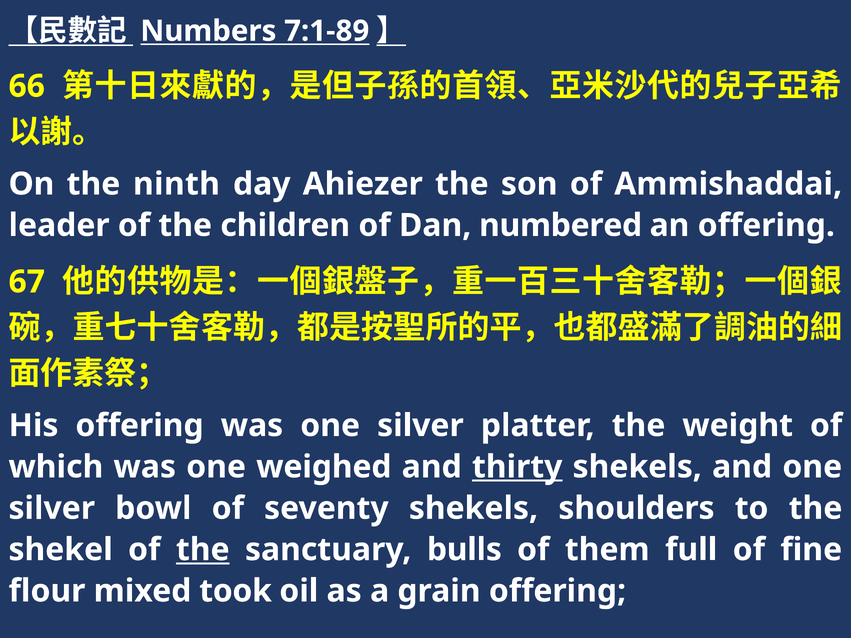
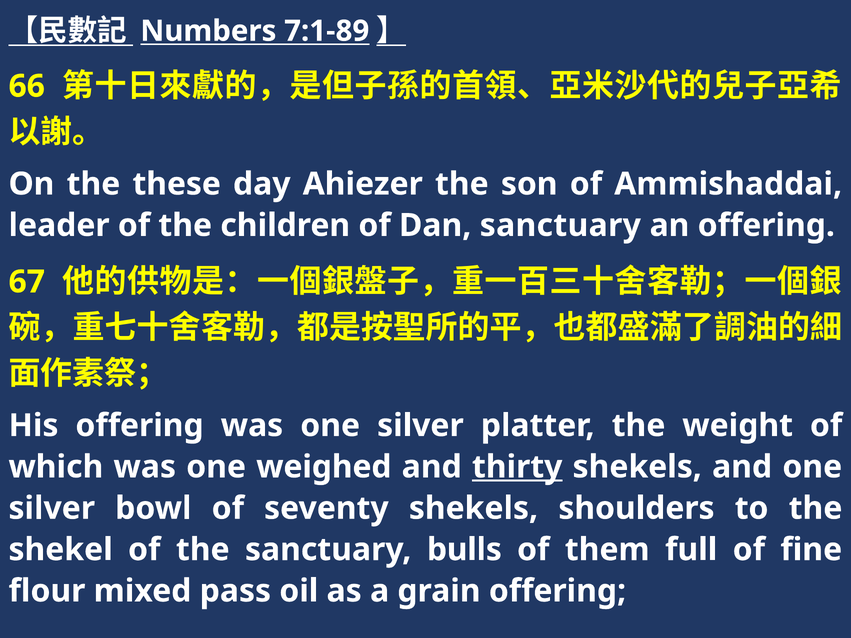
ninth: ninth -> these
Dan numbered: numbered -> sanctuary
the at (203, 550) underline: present -> none
took: took -> pass
